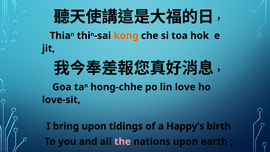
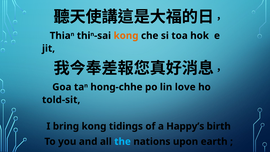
love-sit: love-sit -> told-sit
bring upon: upon -> kong
the colour: pink -> light blue
